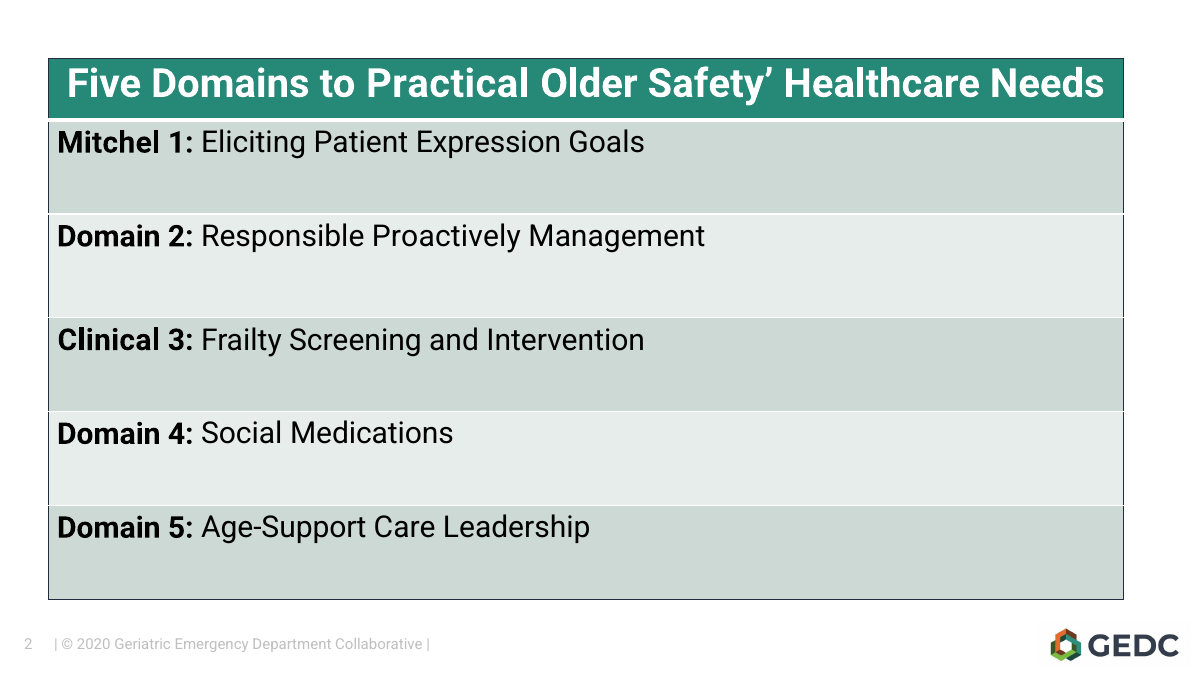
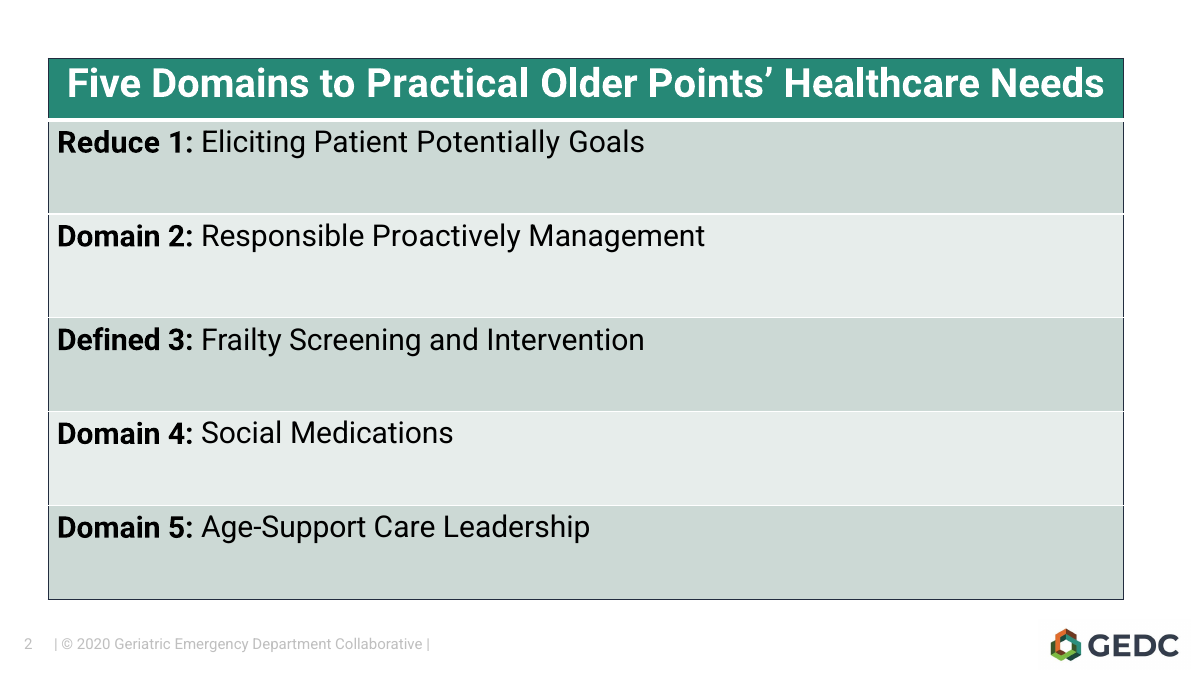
Safety: Safety -> Points
Mitchel: Mitchel -> Reduce
Expression: Expression -> Potentially
Clinical: Clinical -> Defined
